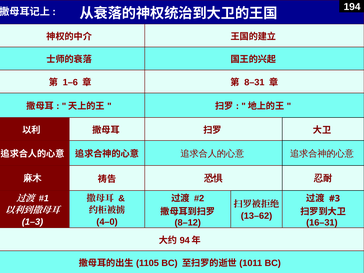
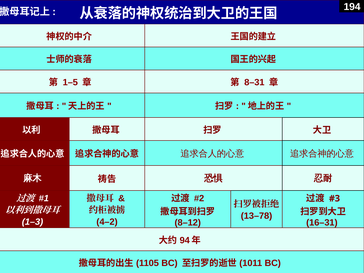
1–6: 1–6 -> 1–5
13–62: 13–62 -> 13–78
4–0: 4–0 -> 4–2
